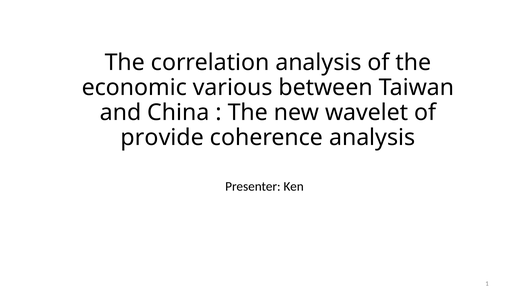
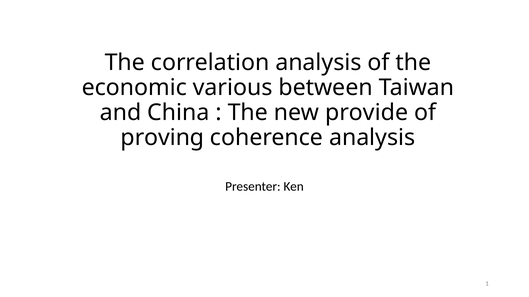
wavelet: wavelet -> provide
provide: provide -> proving
